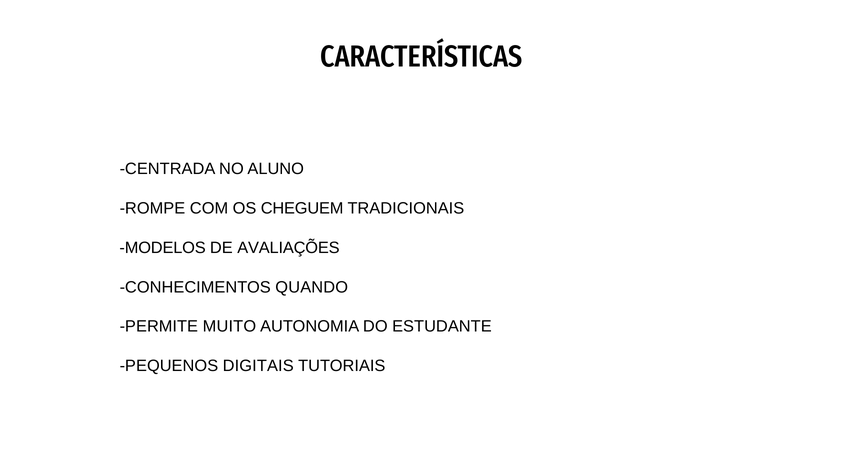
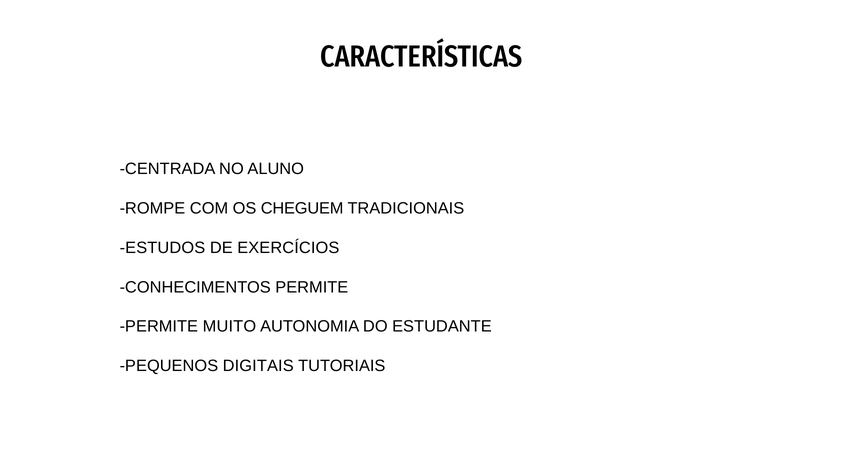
MODELOS: MODELOS -> ESTUDOS
AVALIAÇÕES: AVALIAÇÕES -> EXERCÍCIOS
CONHECIMENTOS QUANDO: QUANDO -> PERMITE
